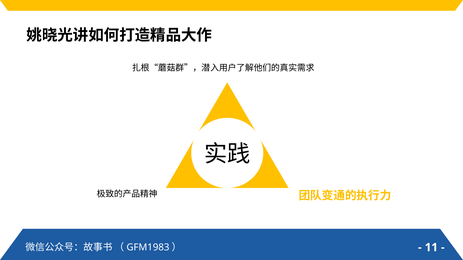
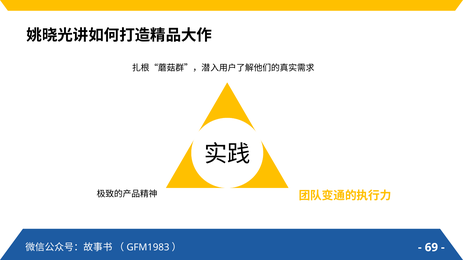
11: 11 -> 69
